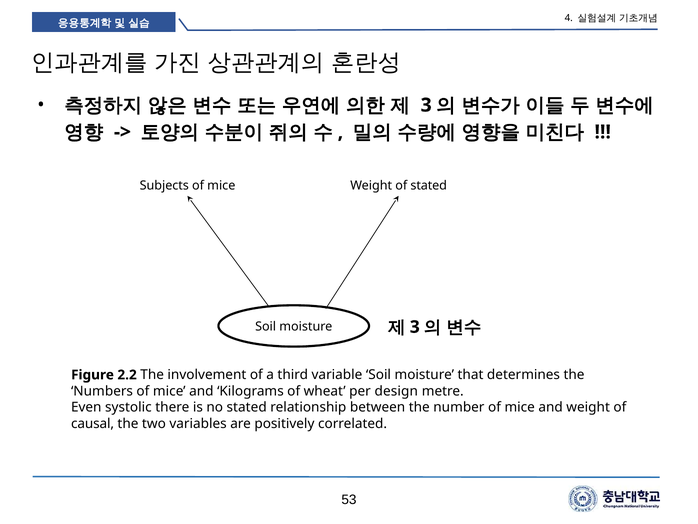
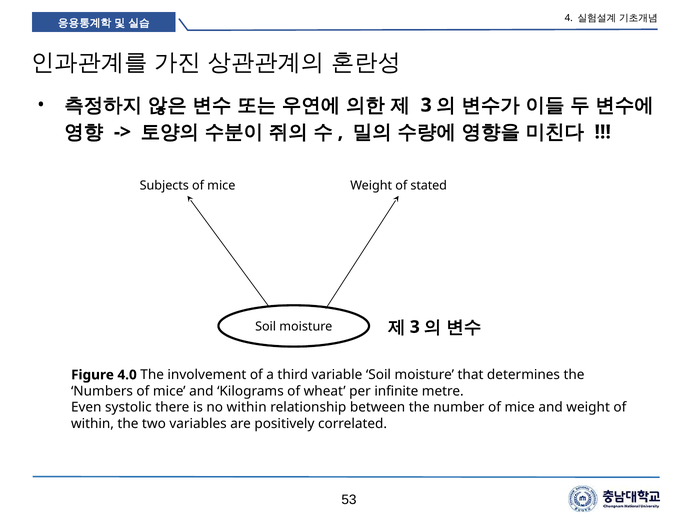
2.2: 2.2 -> 4.0
design: design -> infinite
no stated: stated -> within
causal at (93, 423): causal -> within
